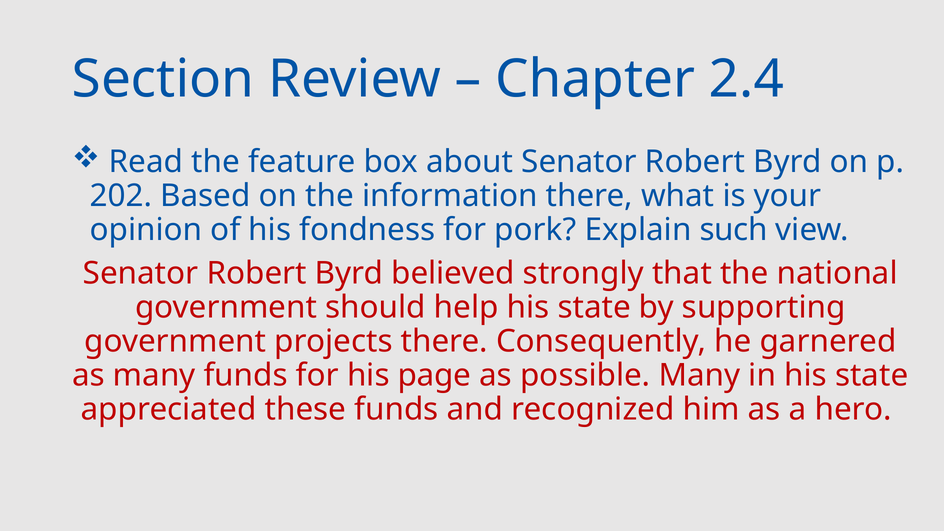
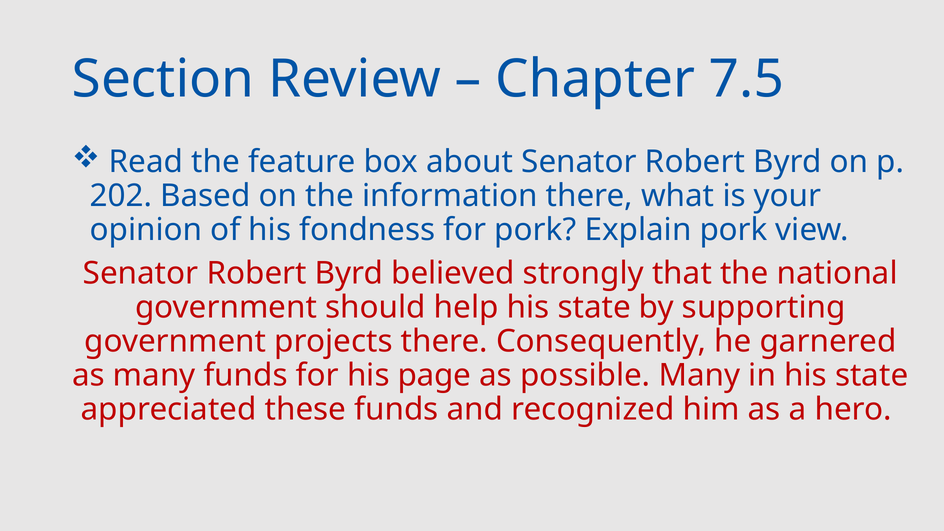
2.4: 2.4 -> 7.5
Explain such: such -> pork
